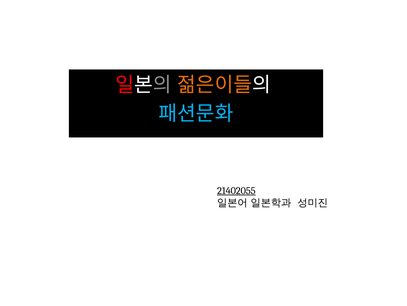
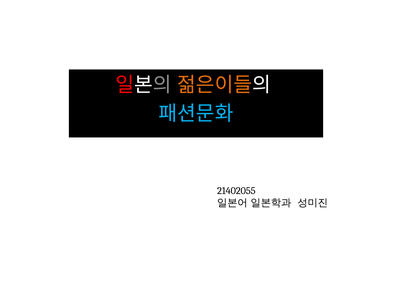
21402055 underline: present -> none
